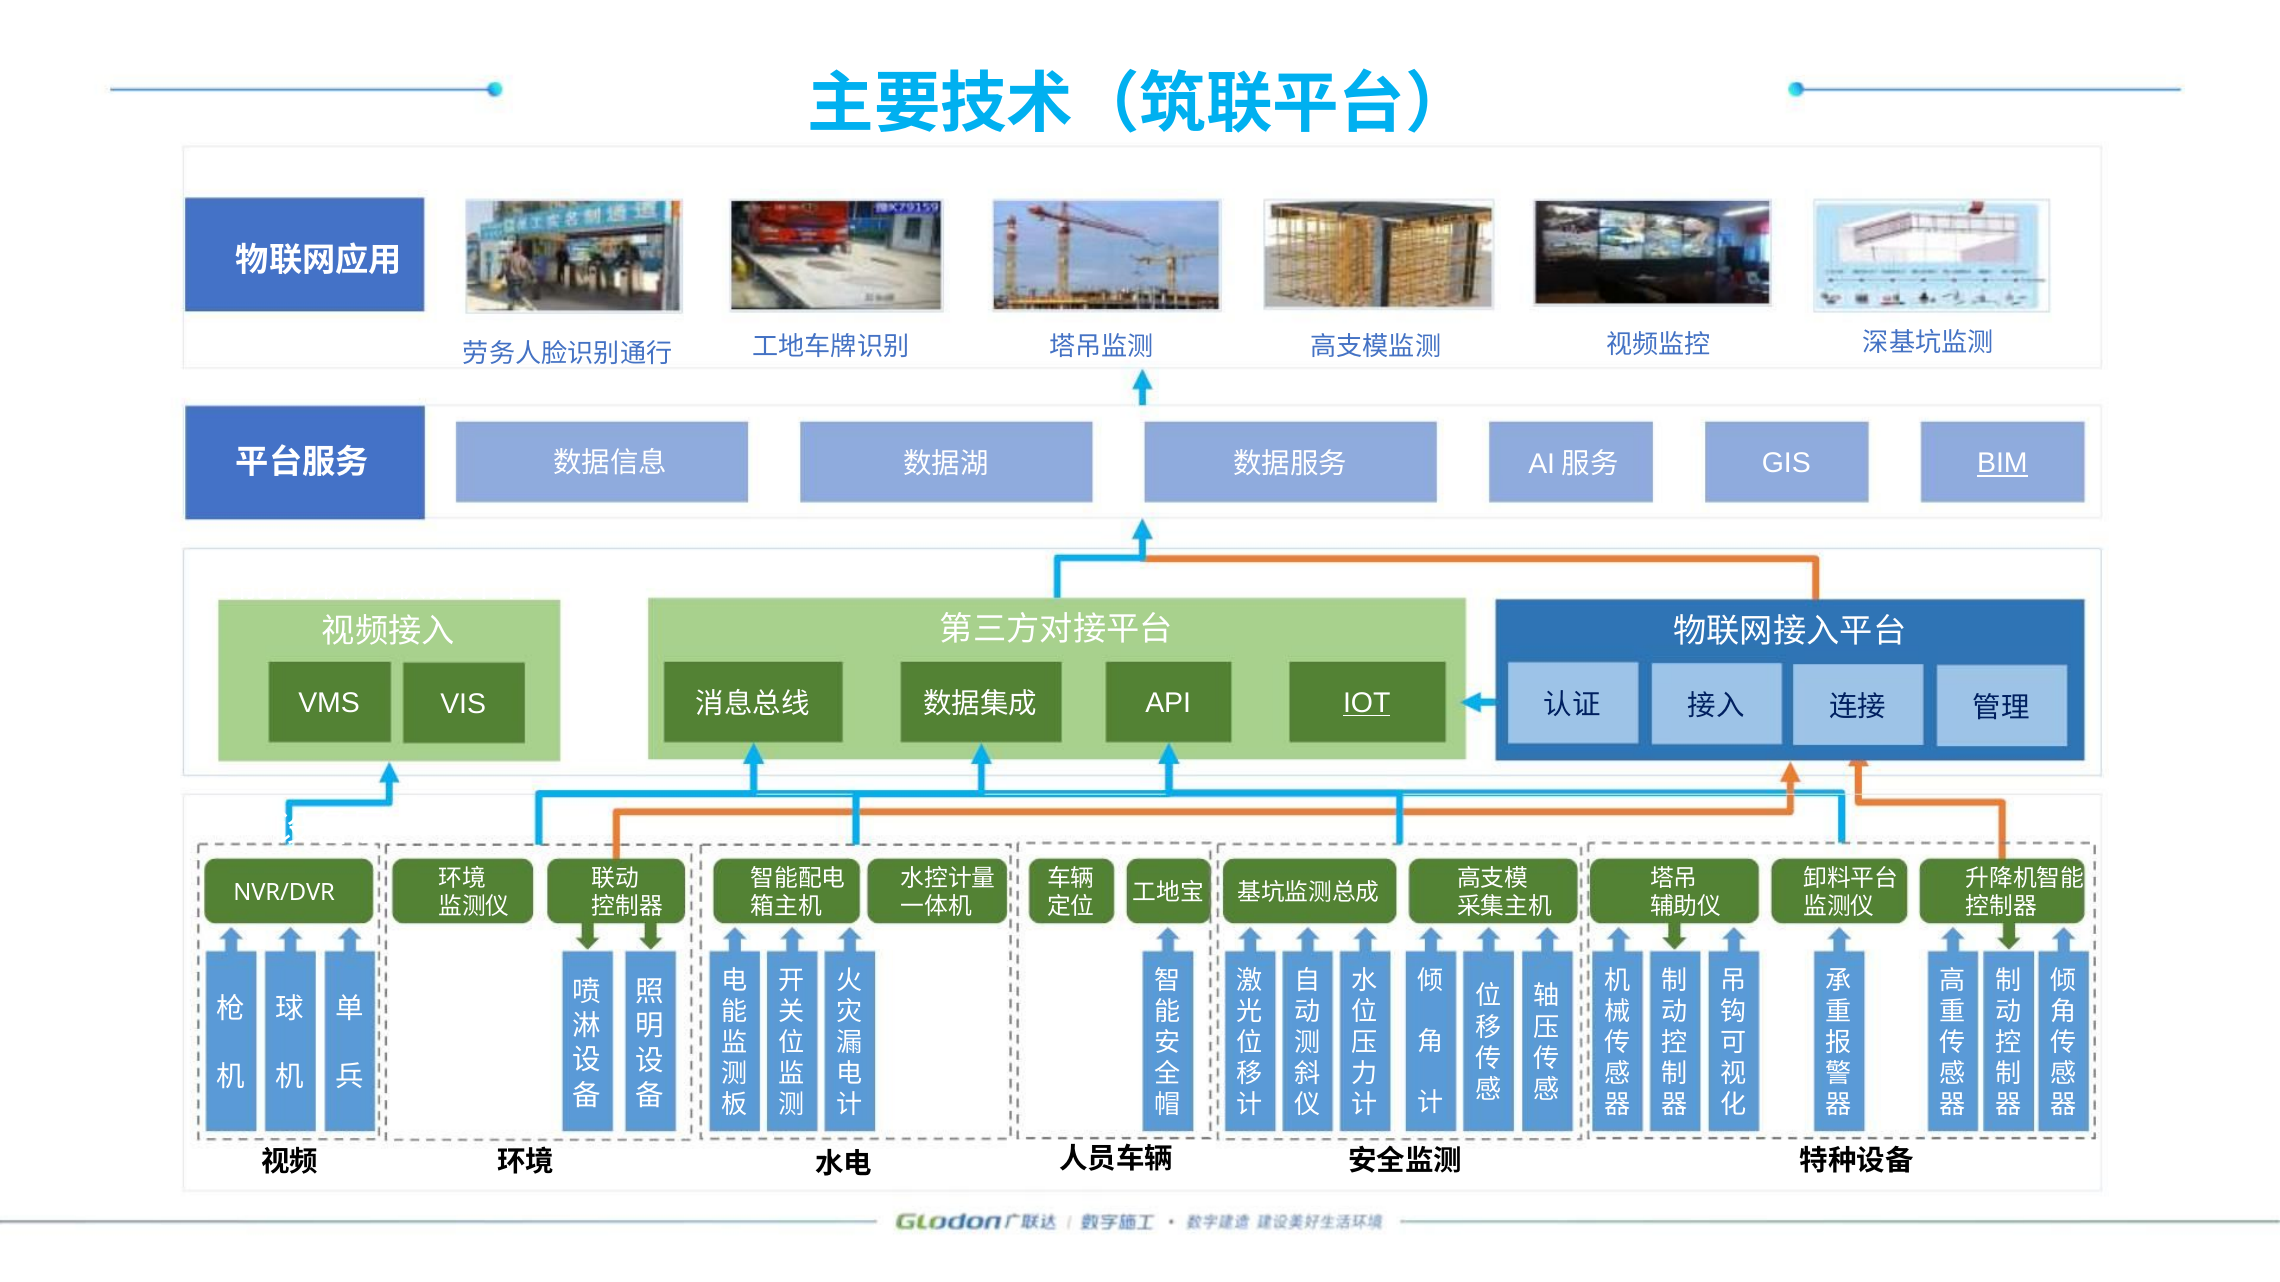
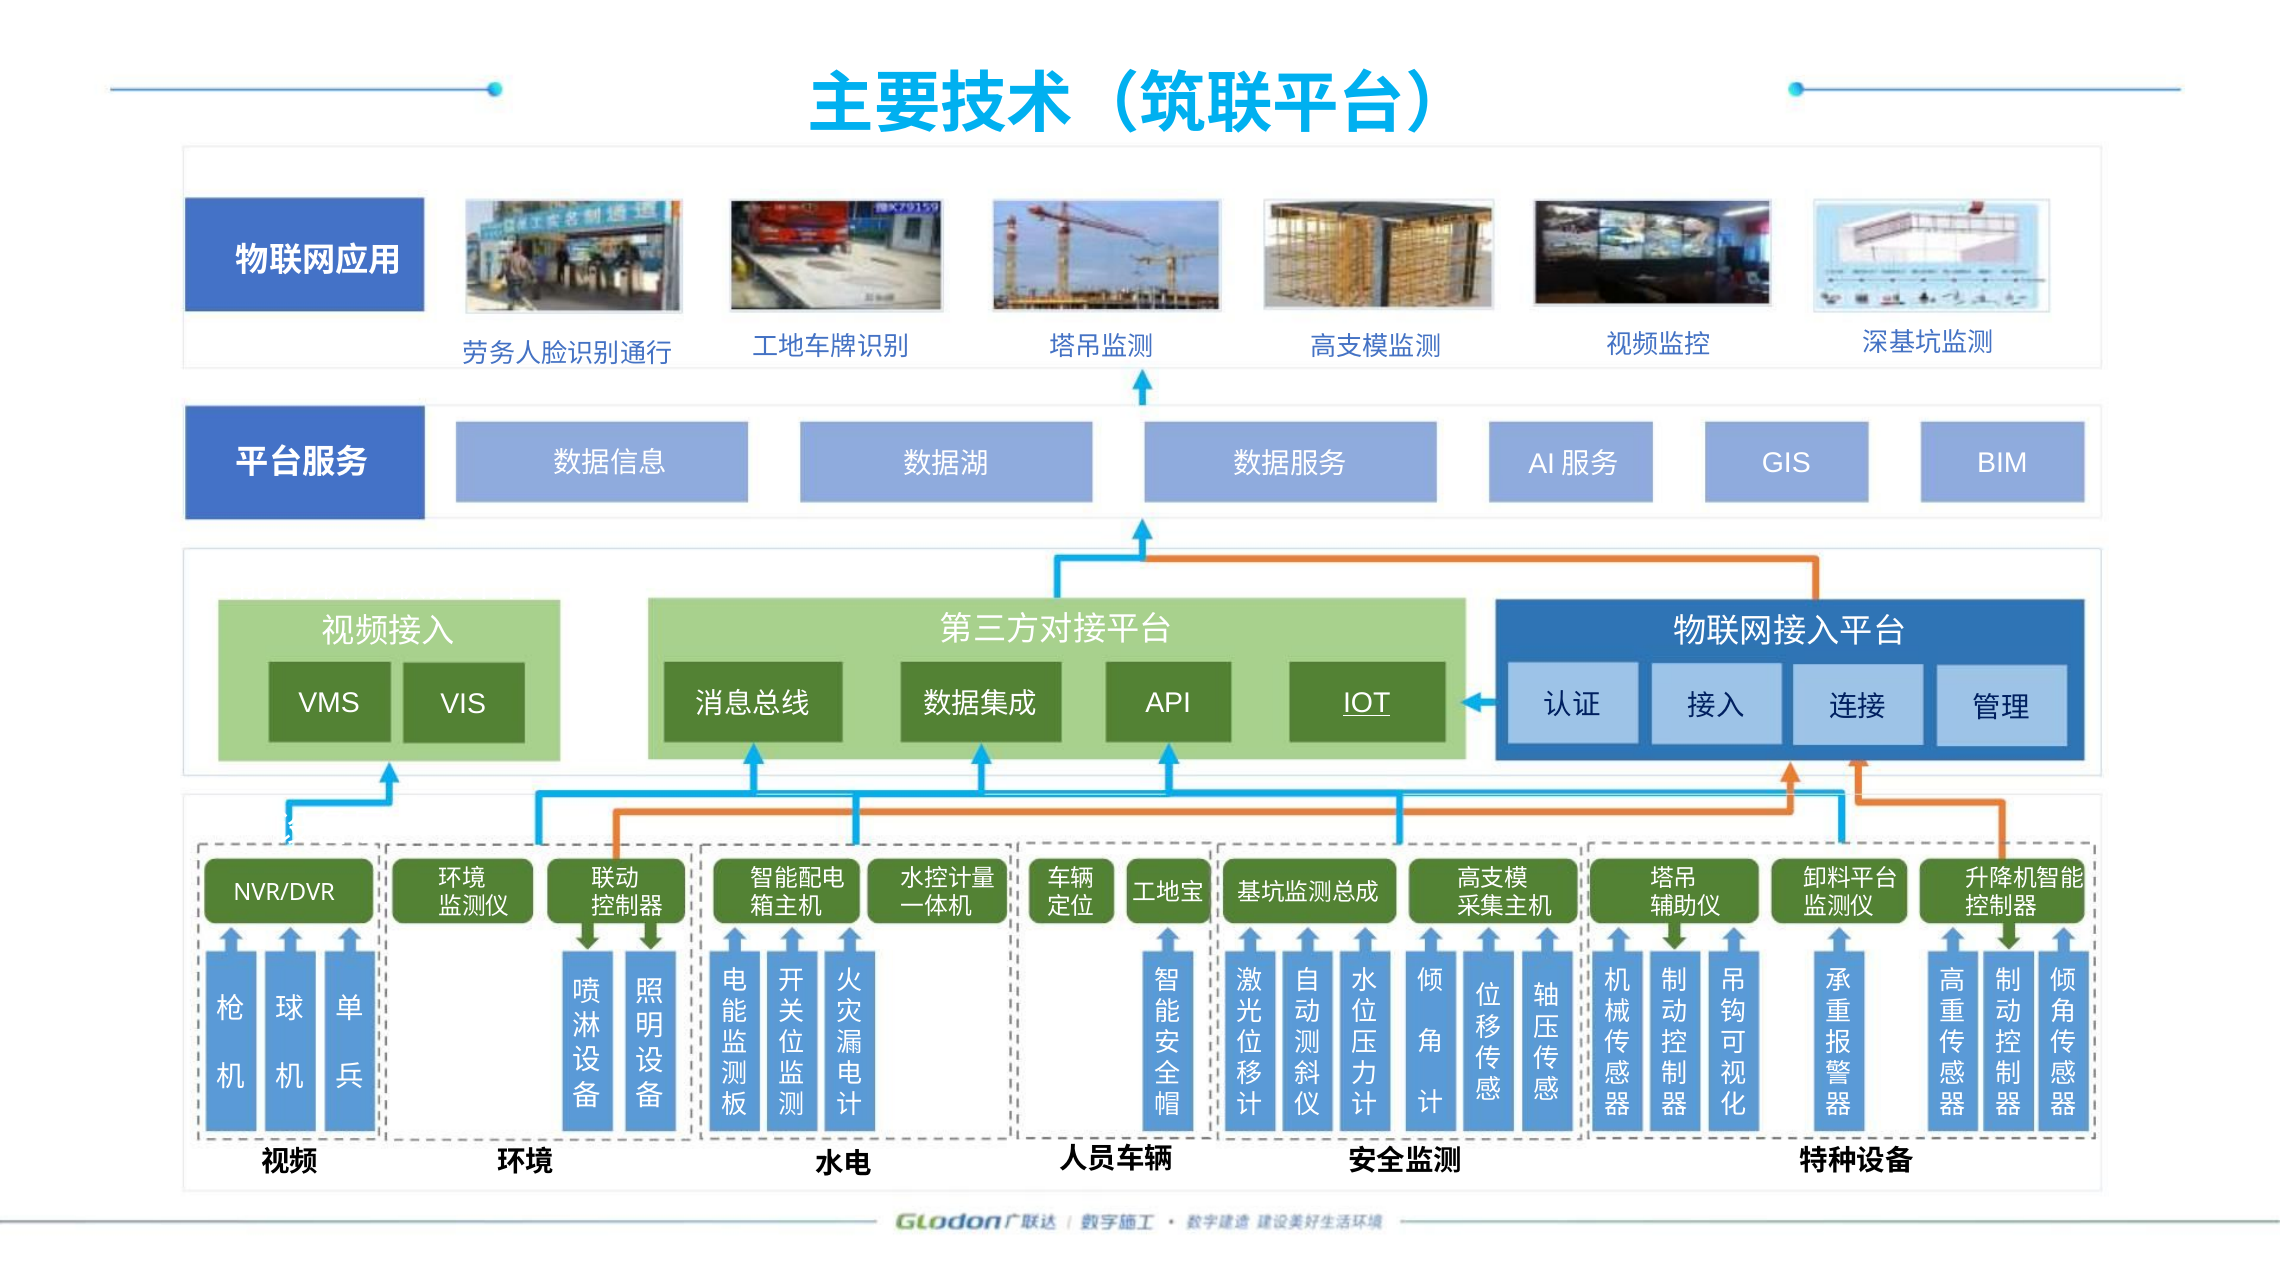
BIM underline: present -> none
